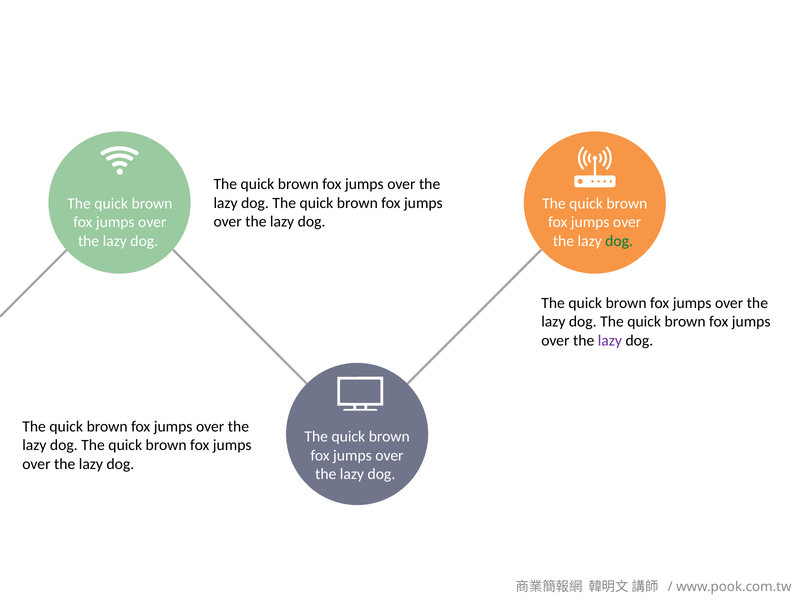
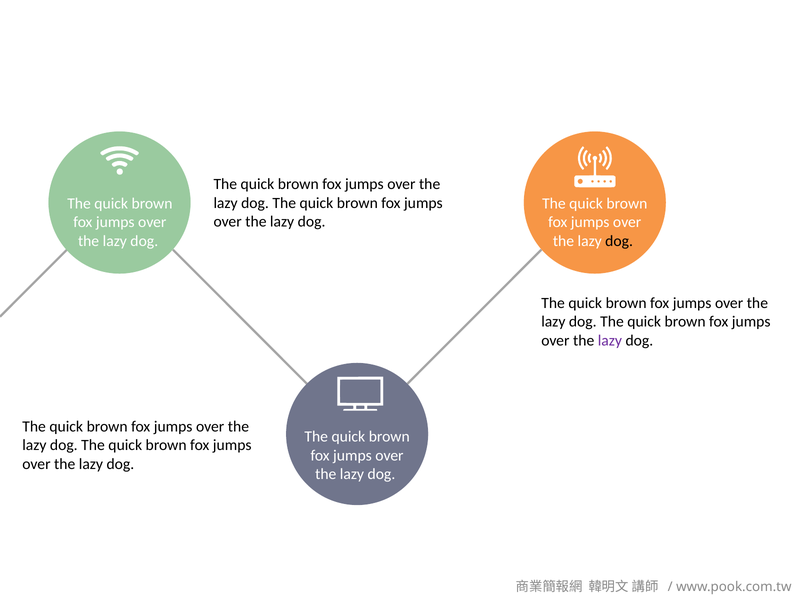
dog at (619, 241) colour: green -> black
